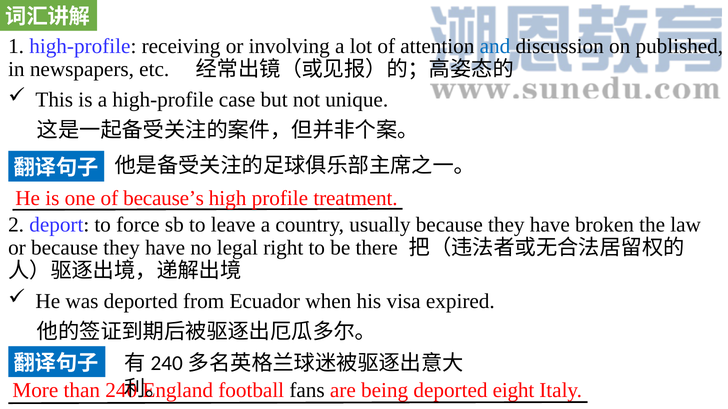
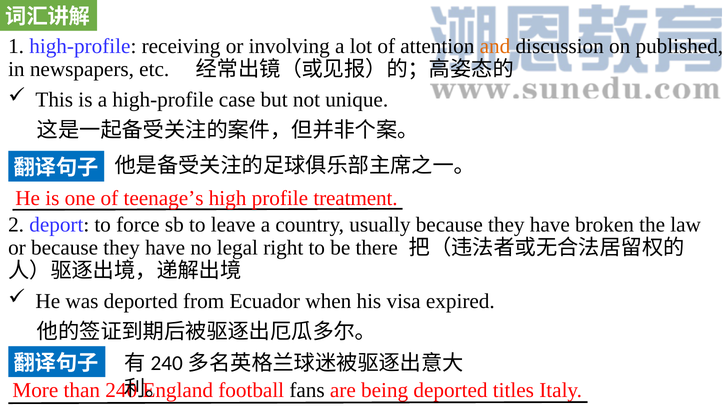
and colour: blue -> orange
because’s: because’s -> teenage’s
eight: eight -> titles
